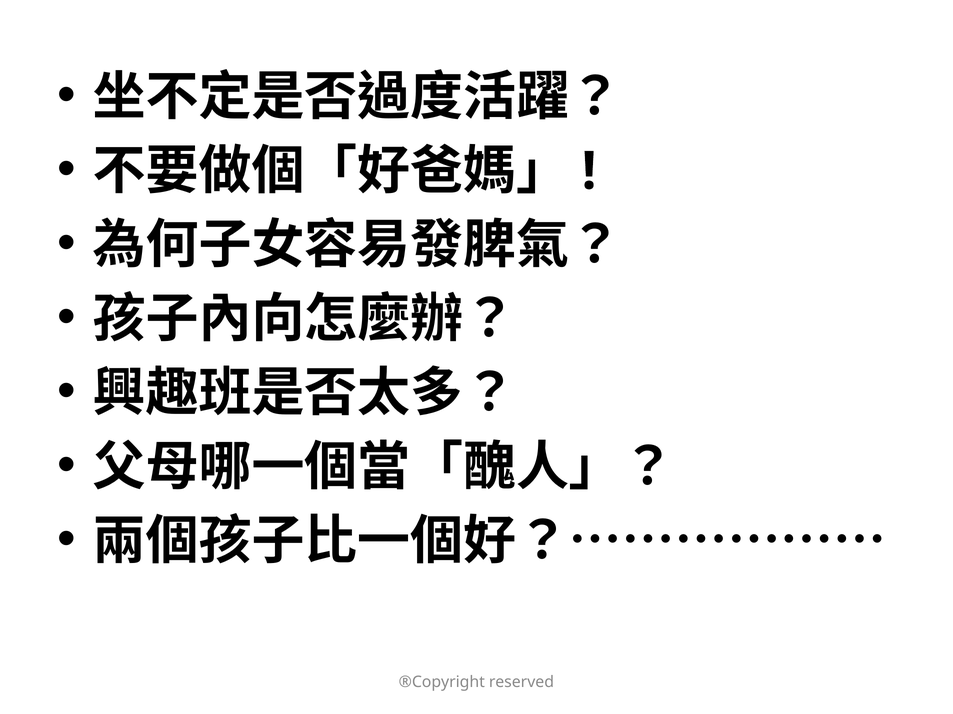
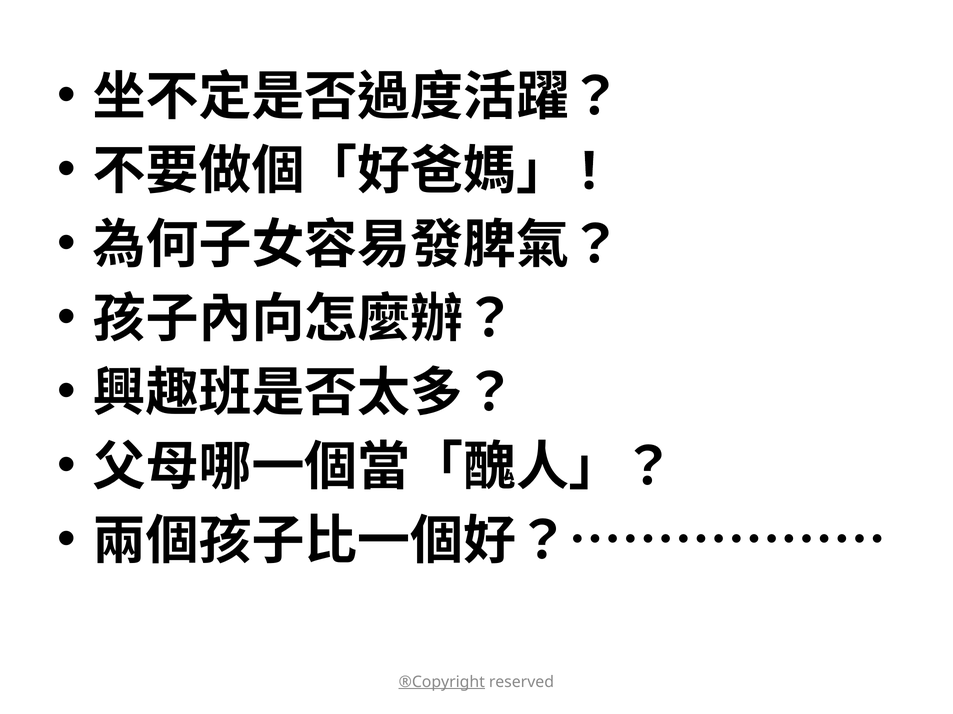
®Copyright underline: none -> present
